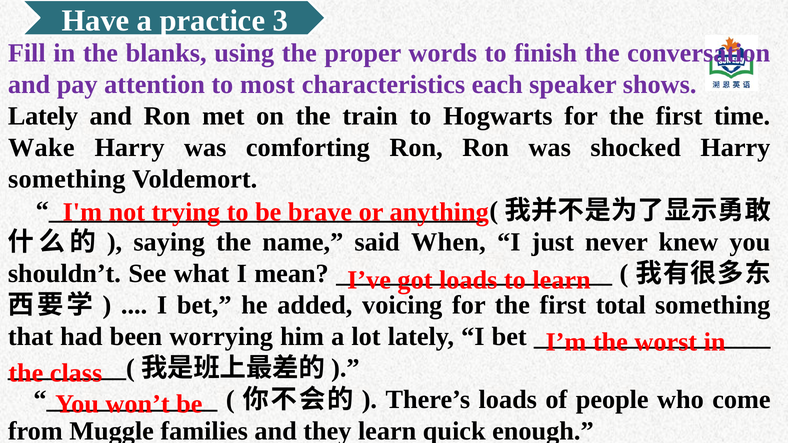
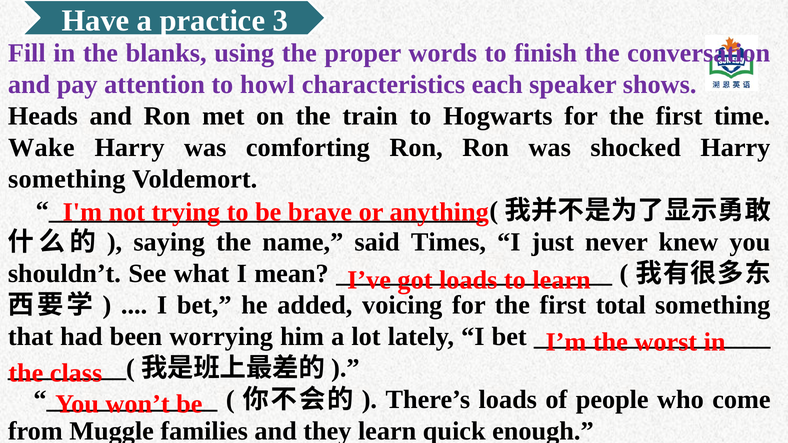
most: most -> howl
Lately at (43, 116): Lately -> Heads
When: When -> Times
